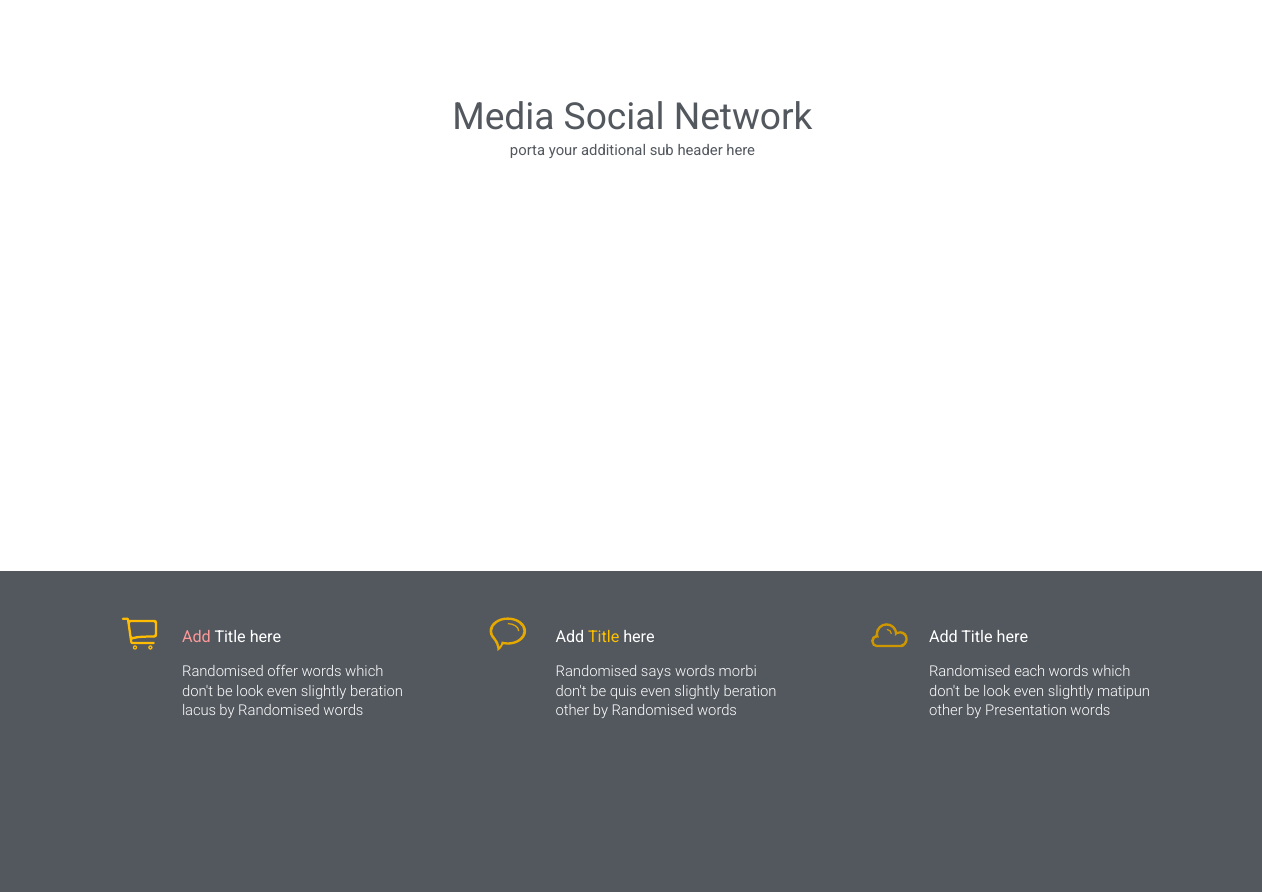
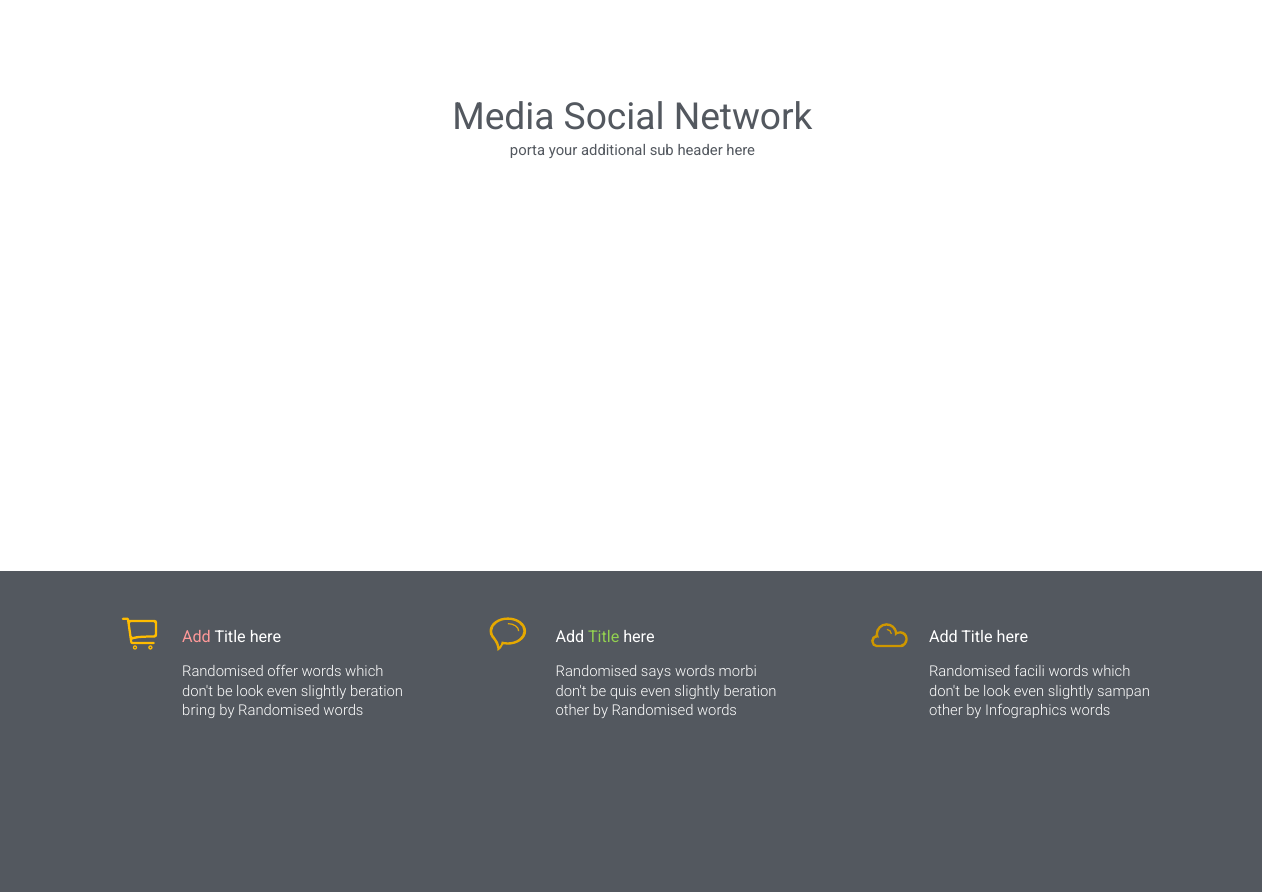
Title at (604, 637) colour: yellow -> light green
each: each -> facili
matipun: matipun -> sampan
lacus: lacus -> bring
Presentation: Presentation -> Infographics
